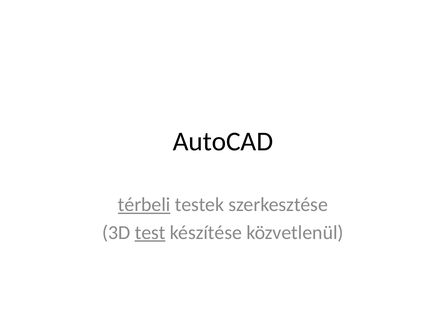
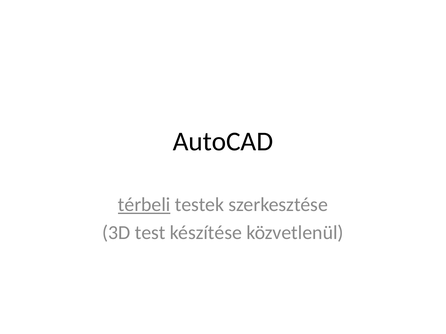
test underline: present -> none
